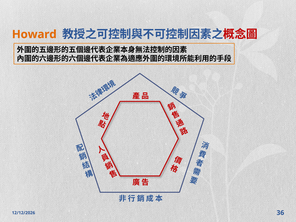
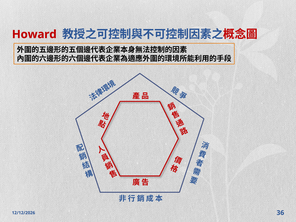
Howard colour: orange -> red
